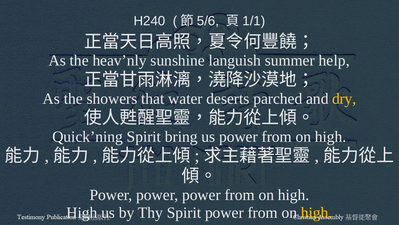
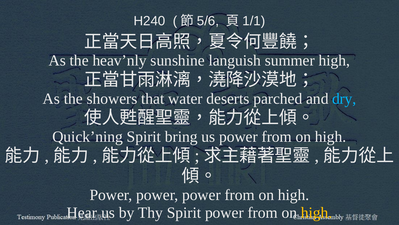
summer help: help -> high
dry colour: yellow -> light blue
High at (82, 212): High -> Hear
